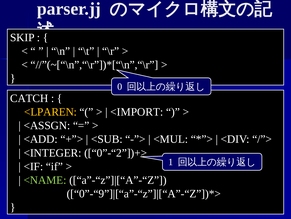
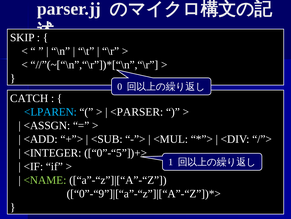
<LPAREN colour: yellow -> light blue
<IMPORT: <IMPORT -> <PARSER
0”-“2”])+>: 0”-“2”])+> -> 0”-“5”])+>
